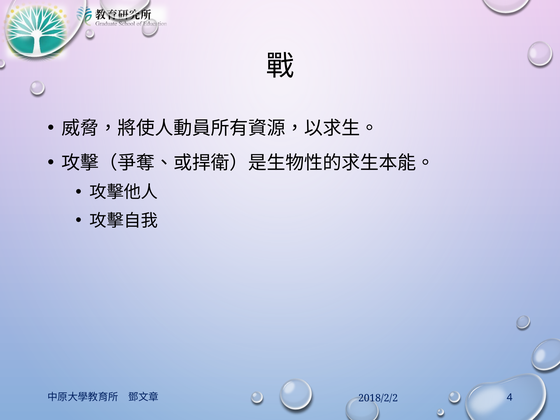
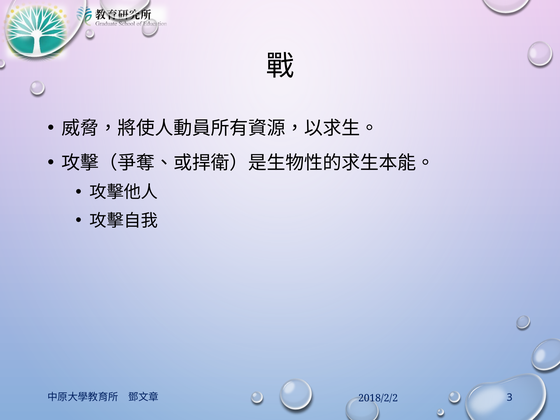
4: 4 -> 3
